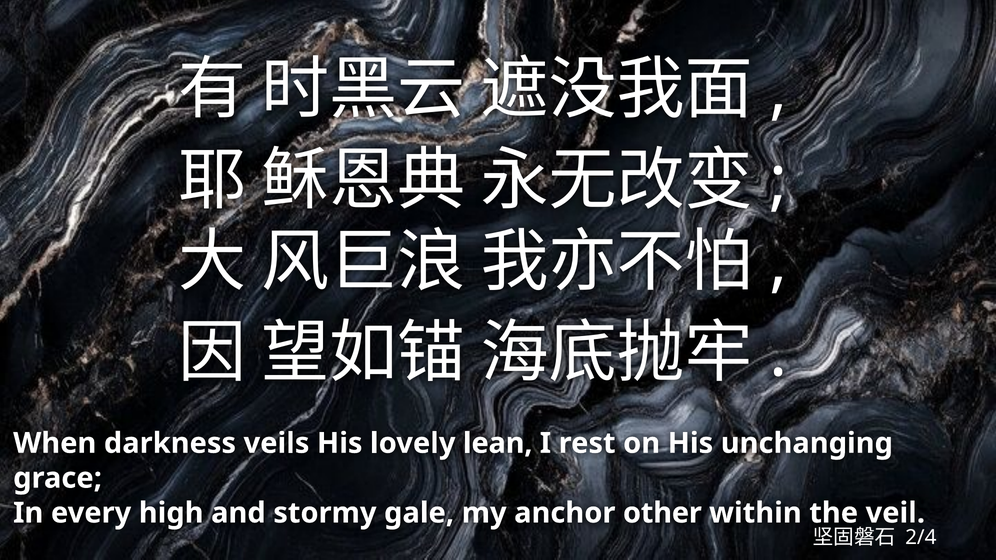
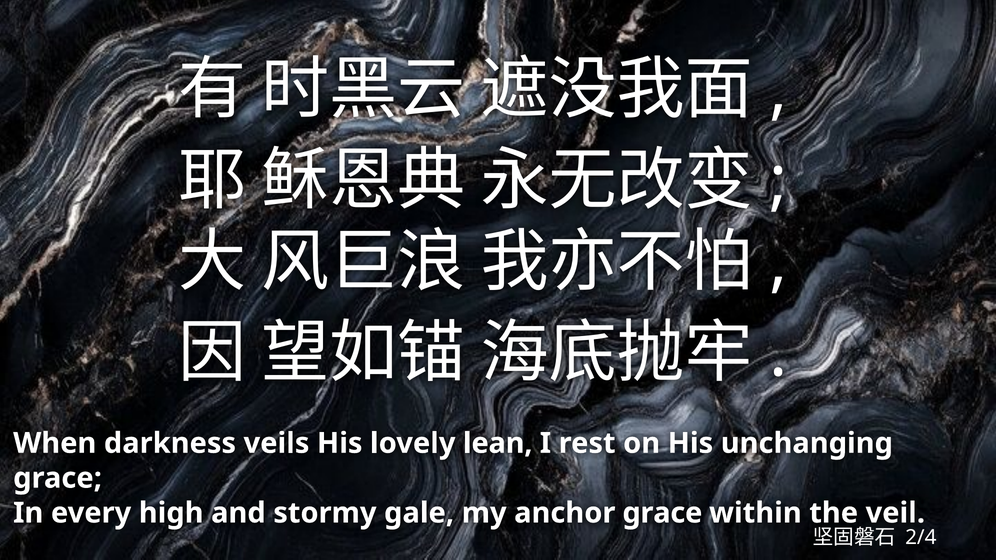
anchor other: other -> grace
